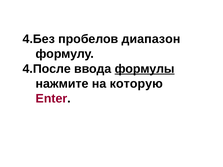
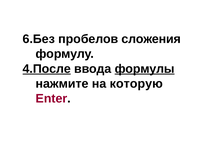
4.Без: 4.Без -> 6.Без
диапазон: диапазон -> сложения
4.После underline: none -> present
